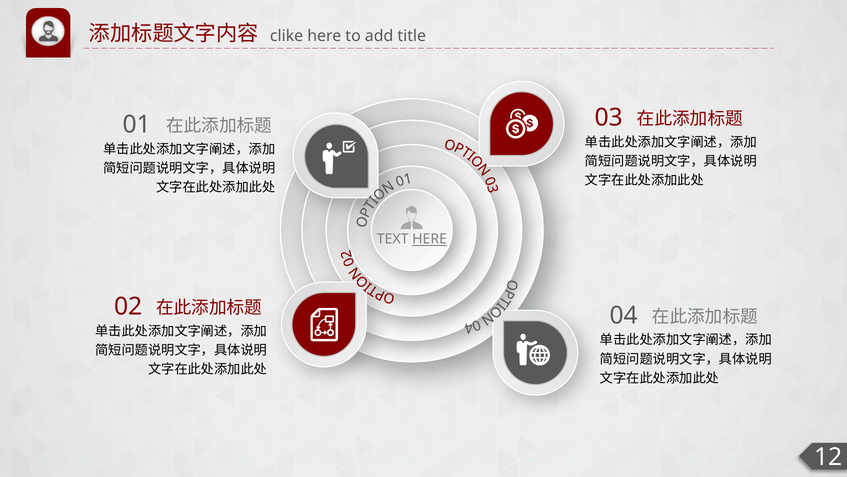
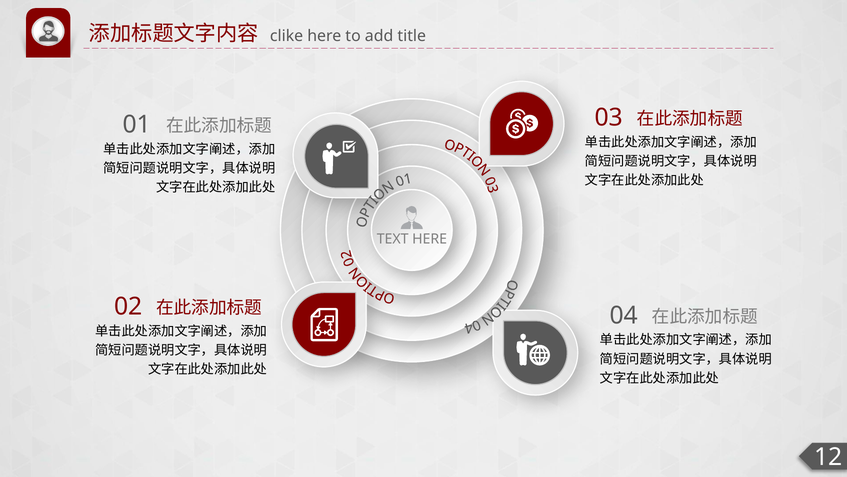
HERE at (430, 239) underline: present -> none
